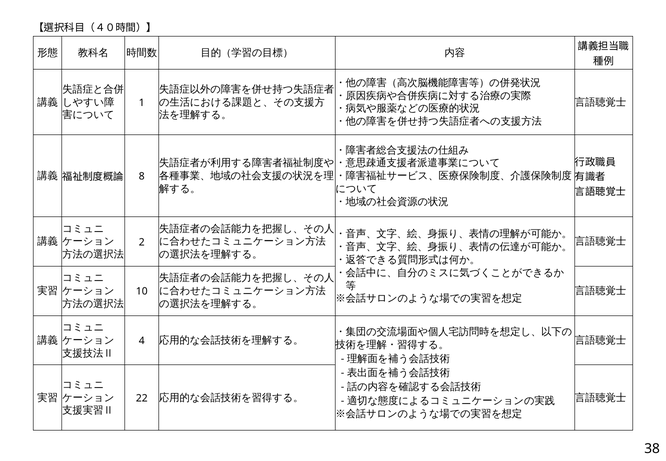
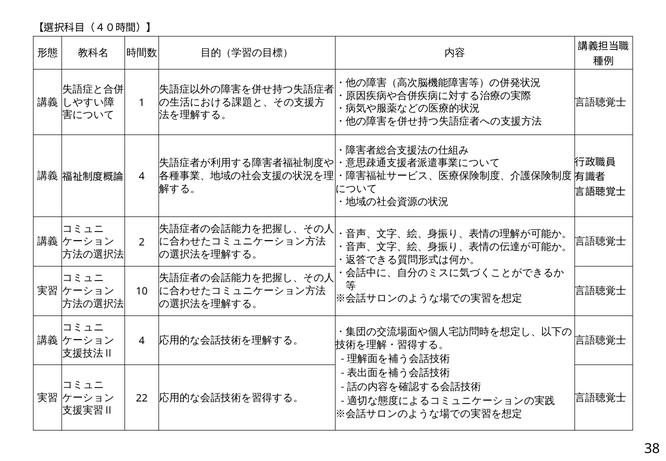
8 at (142, 177): 8 -> 4
